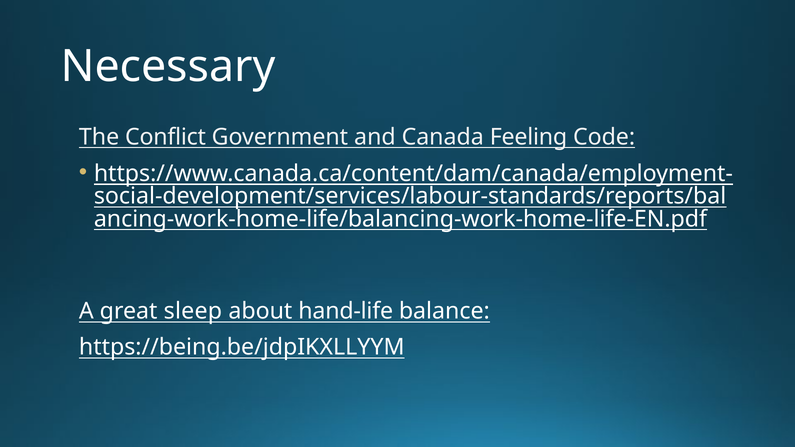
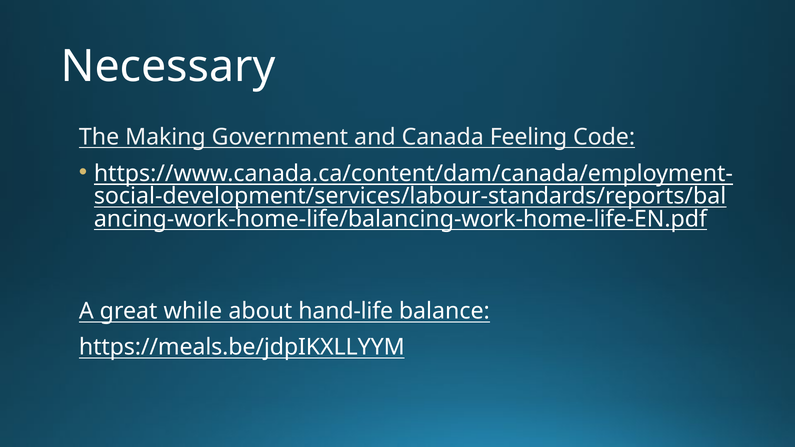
Conflict: Conflict -> Making
sleep: sleep -> while
https://being.be/jdpIKXLLYYM: https://being.be/jdpIKXLLYYM -> https://meals.be/jdpIKXLLYYM
